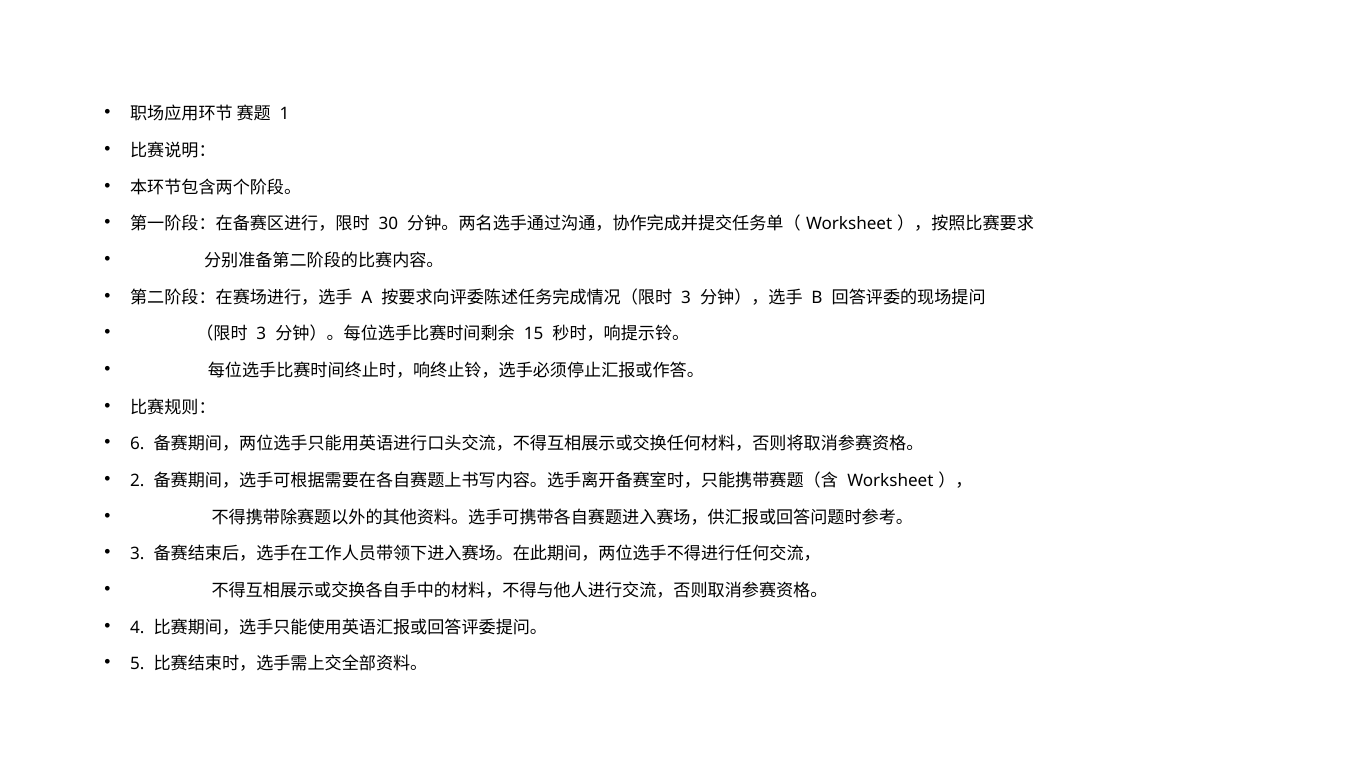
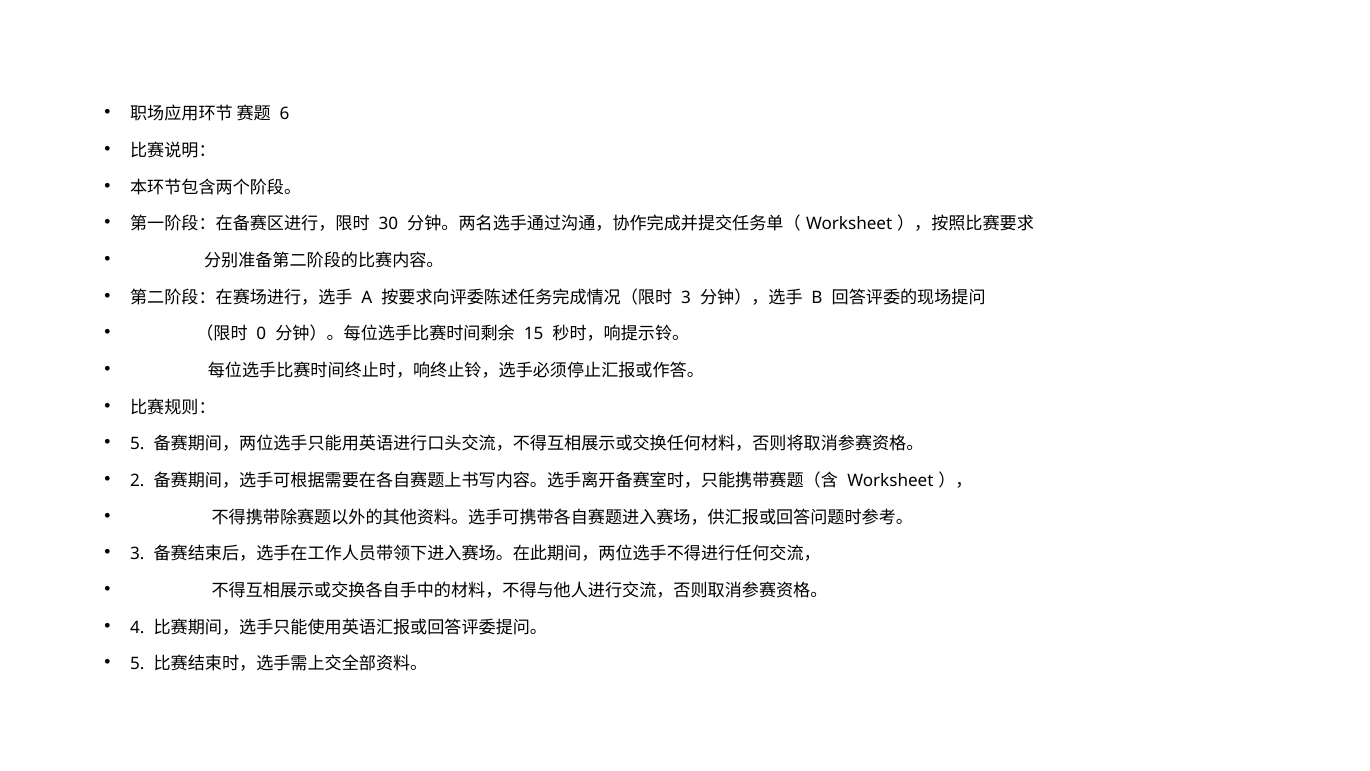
1: 1 -> 6
3 at (261, 334): 3 -> 0
6 at (137, 444): 6 -> 5
